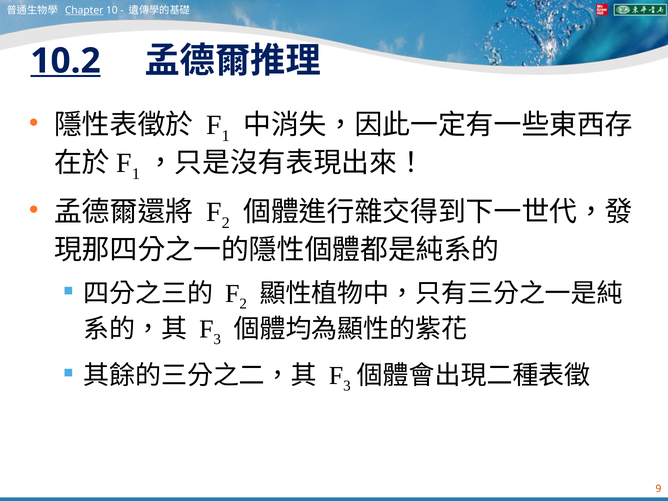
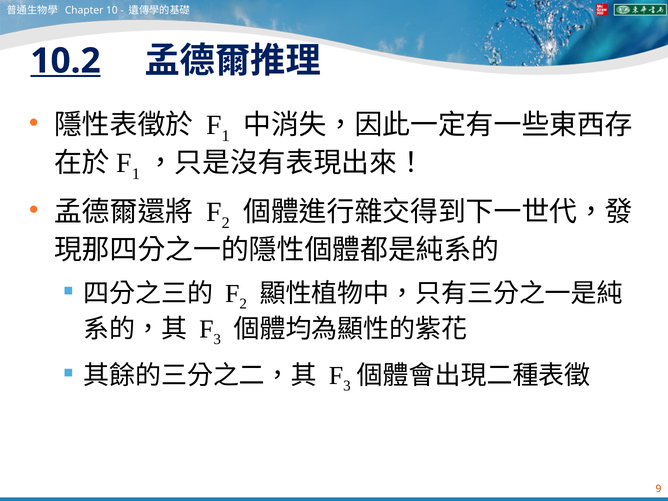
Chapter underline: present -> none
